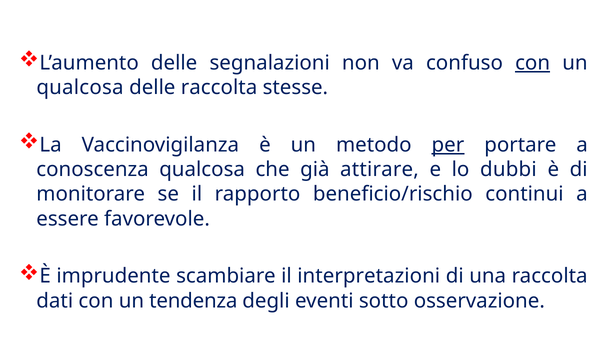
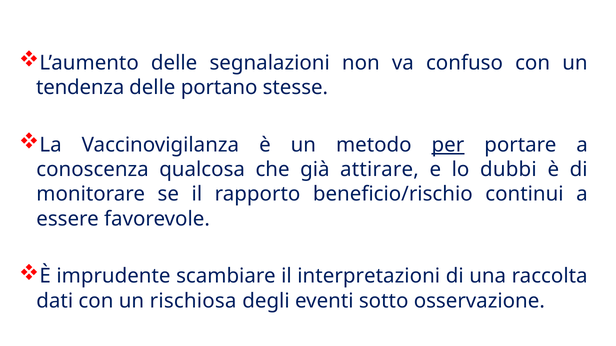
con at (533, 63) underline: present -> none
qualcosa at (80, 88): qualcosa -> tendenza
delle raccolta: raccolta -> portano
tendenza: tendenza -> rischiosa
